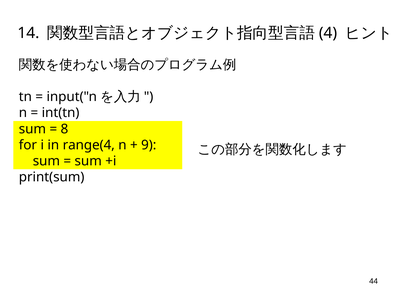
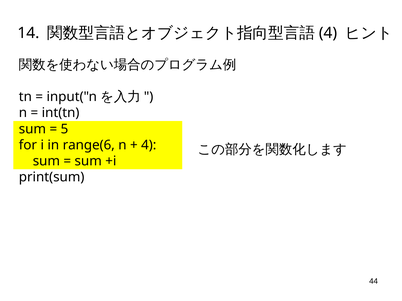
8: 8 -> 5
range(4: range(4 -> range(6
9 at (149, 145): 9 -> 4
